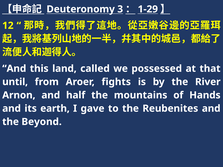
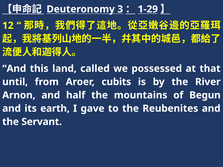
fights: fights -> cubits
Hands: Hands -> Begun
Beyond: Beyond -> Servant
